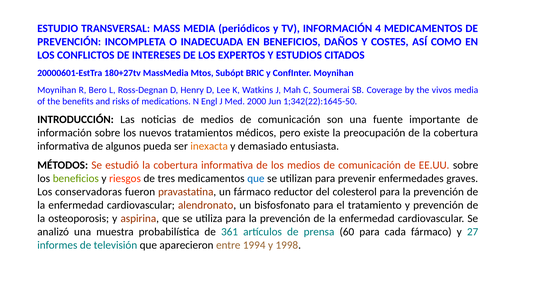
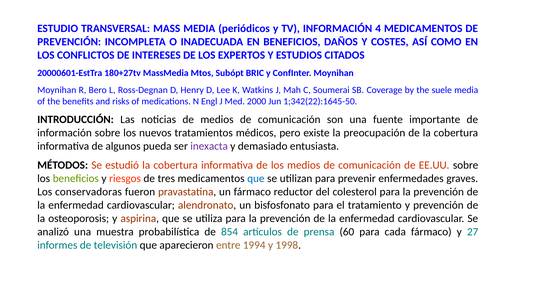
vivos: vivos -> suele
inexacta colour: orange -> purple
361: 361 -> 854
